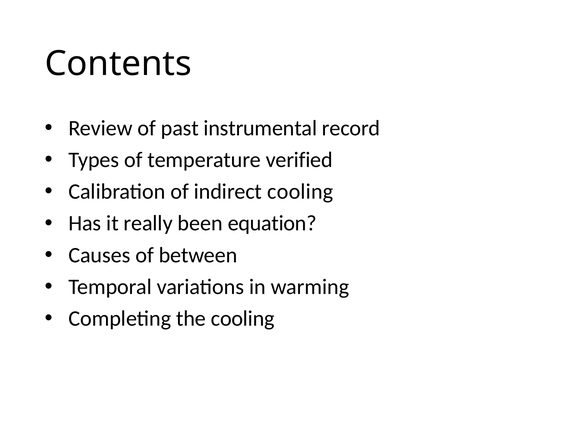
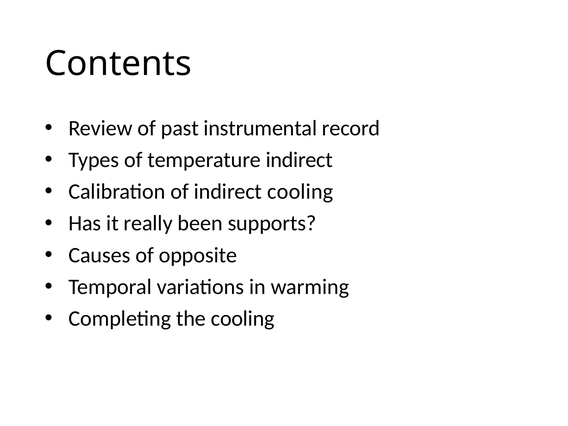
temperature verified: verified -> indirect
equation: equation -> supports
between: between -> opposite
